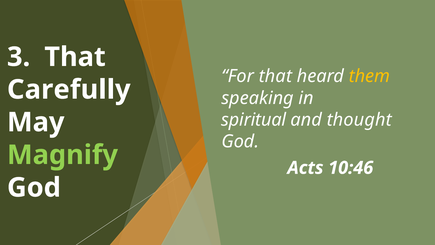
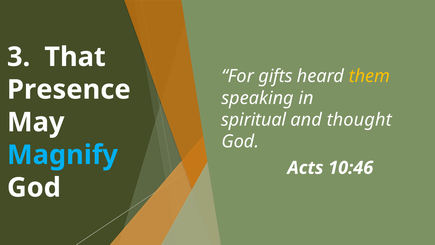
For that: that -> gifts
Carefully: Carefully -> Presence
Magnify colour: light green -> light blue
